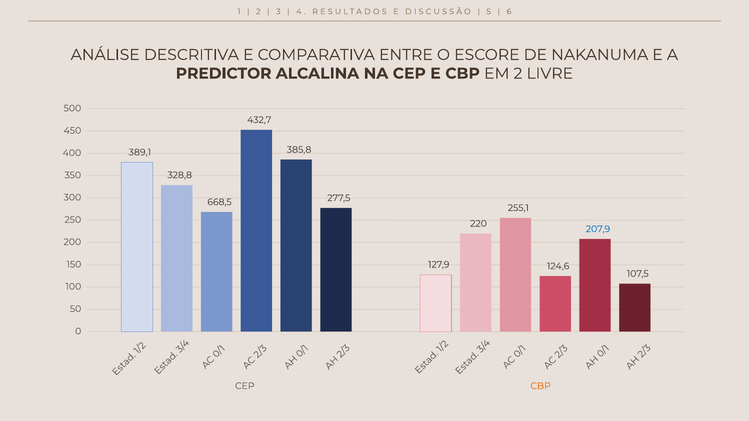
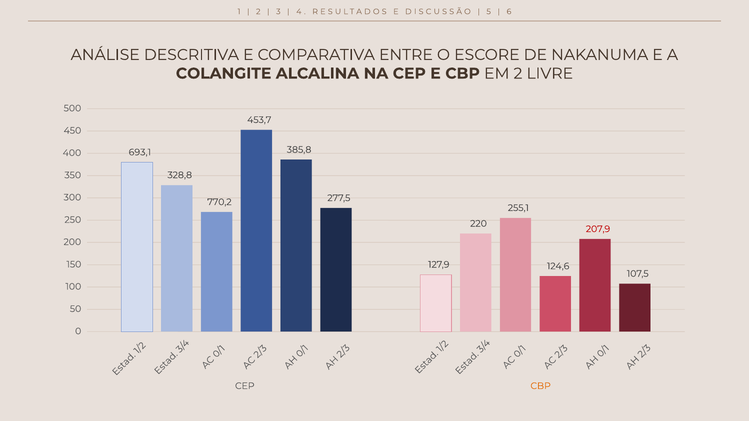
PREDICTOR: PREDICTOR -> COLANGITE
432,7: 432,7 -> 453,7
389,1: 389,1 -> 693,1
668,5: 668,5 -> 770,2
207,9 colour: blue -> red
